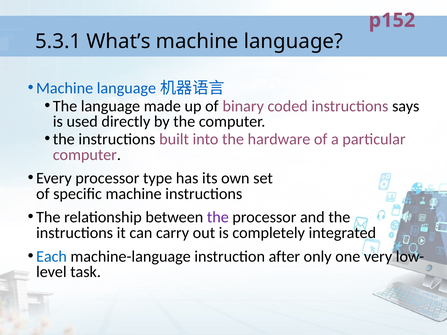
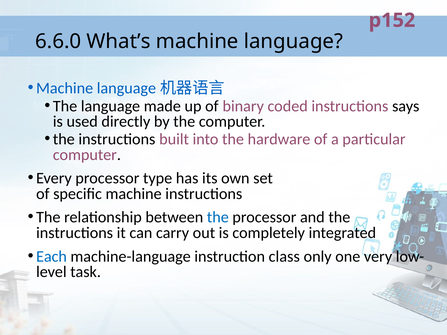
5.3.1: 5.3.1 -> 6.6.0
the at (218, 218) colour: purple -> blue
after: after -> class
